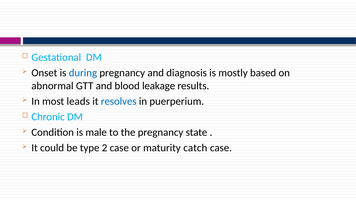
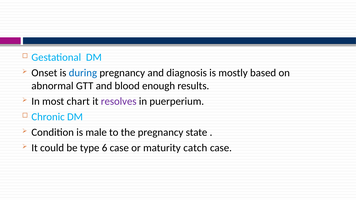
leakage: leakage -> enough
leads: leads -> chart
resolves colour: blue -> purple
2: 2 -> 6
